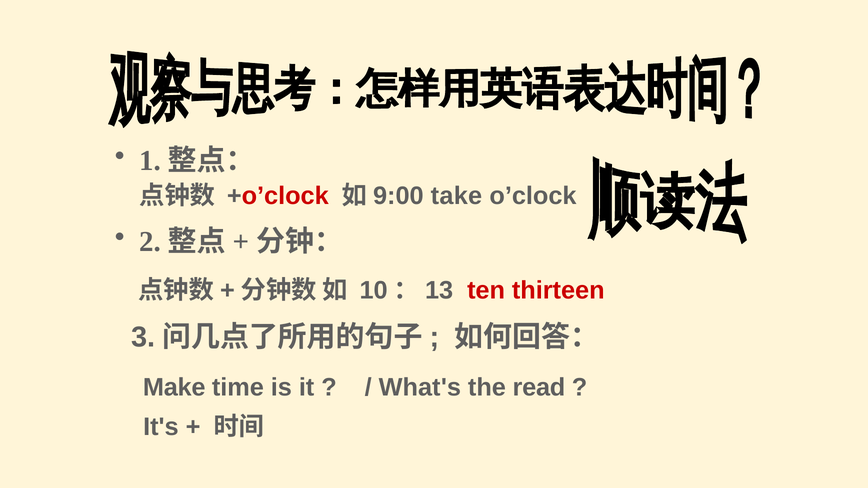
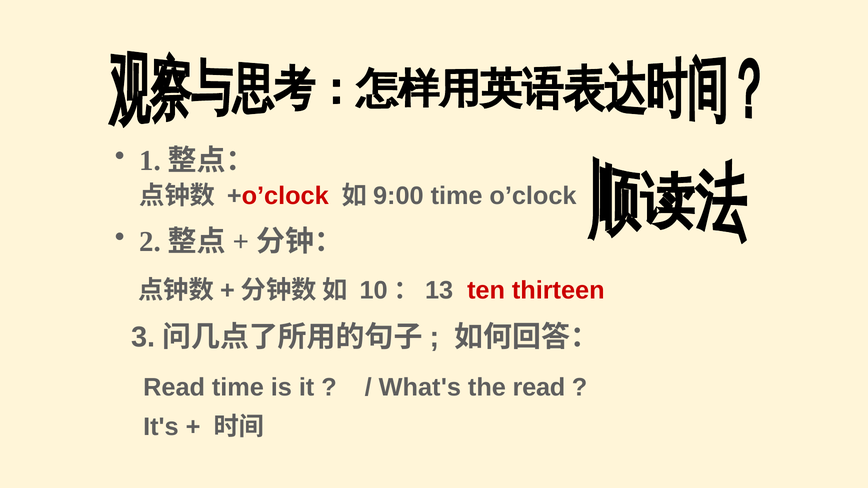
take at (456, 196): take -> time
Make at (174, 388): Make -> Read
